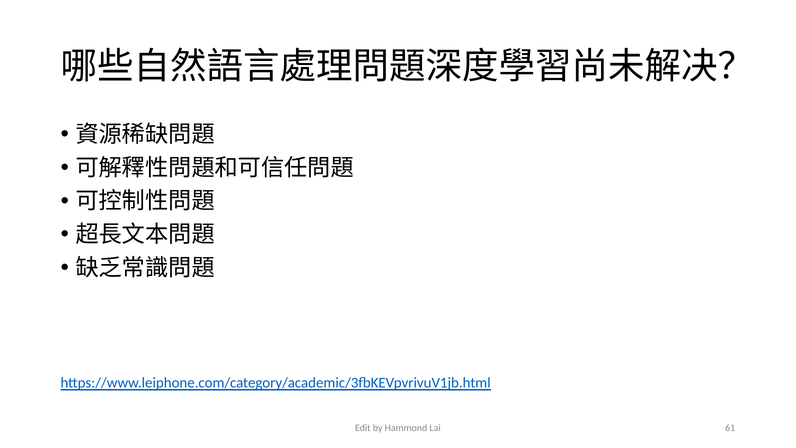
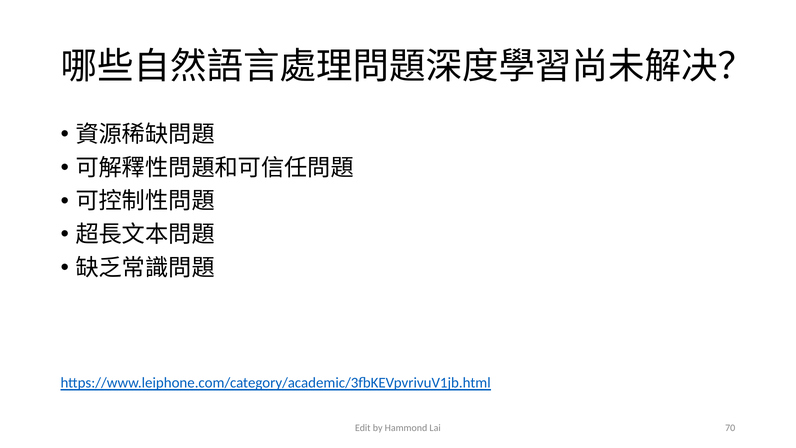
61: 61 -> 70
